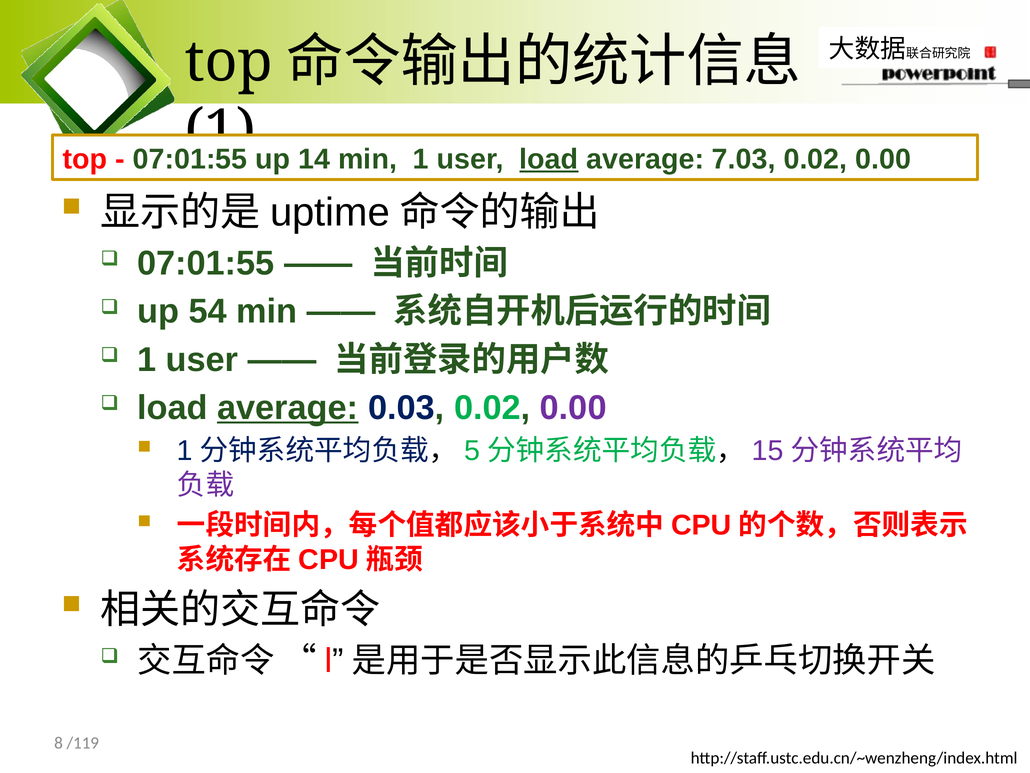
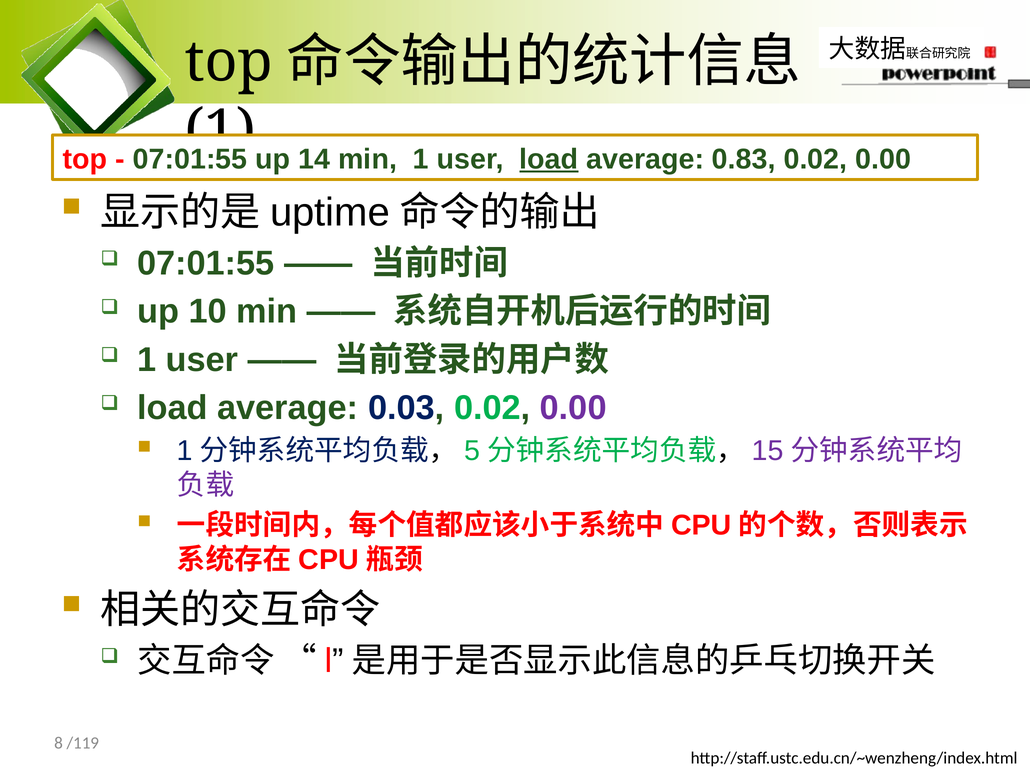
7.03: 7.03 -> 0.83
54: 54 -> 10
average at (288, 408) underline: present -> none
